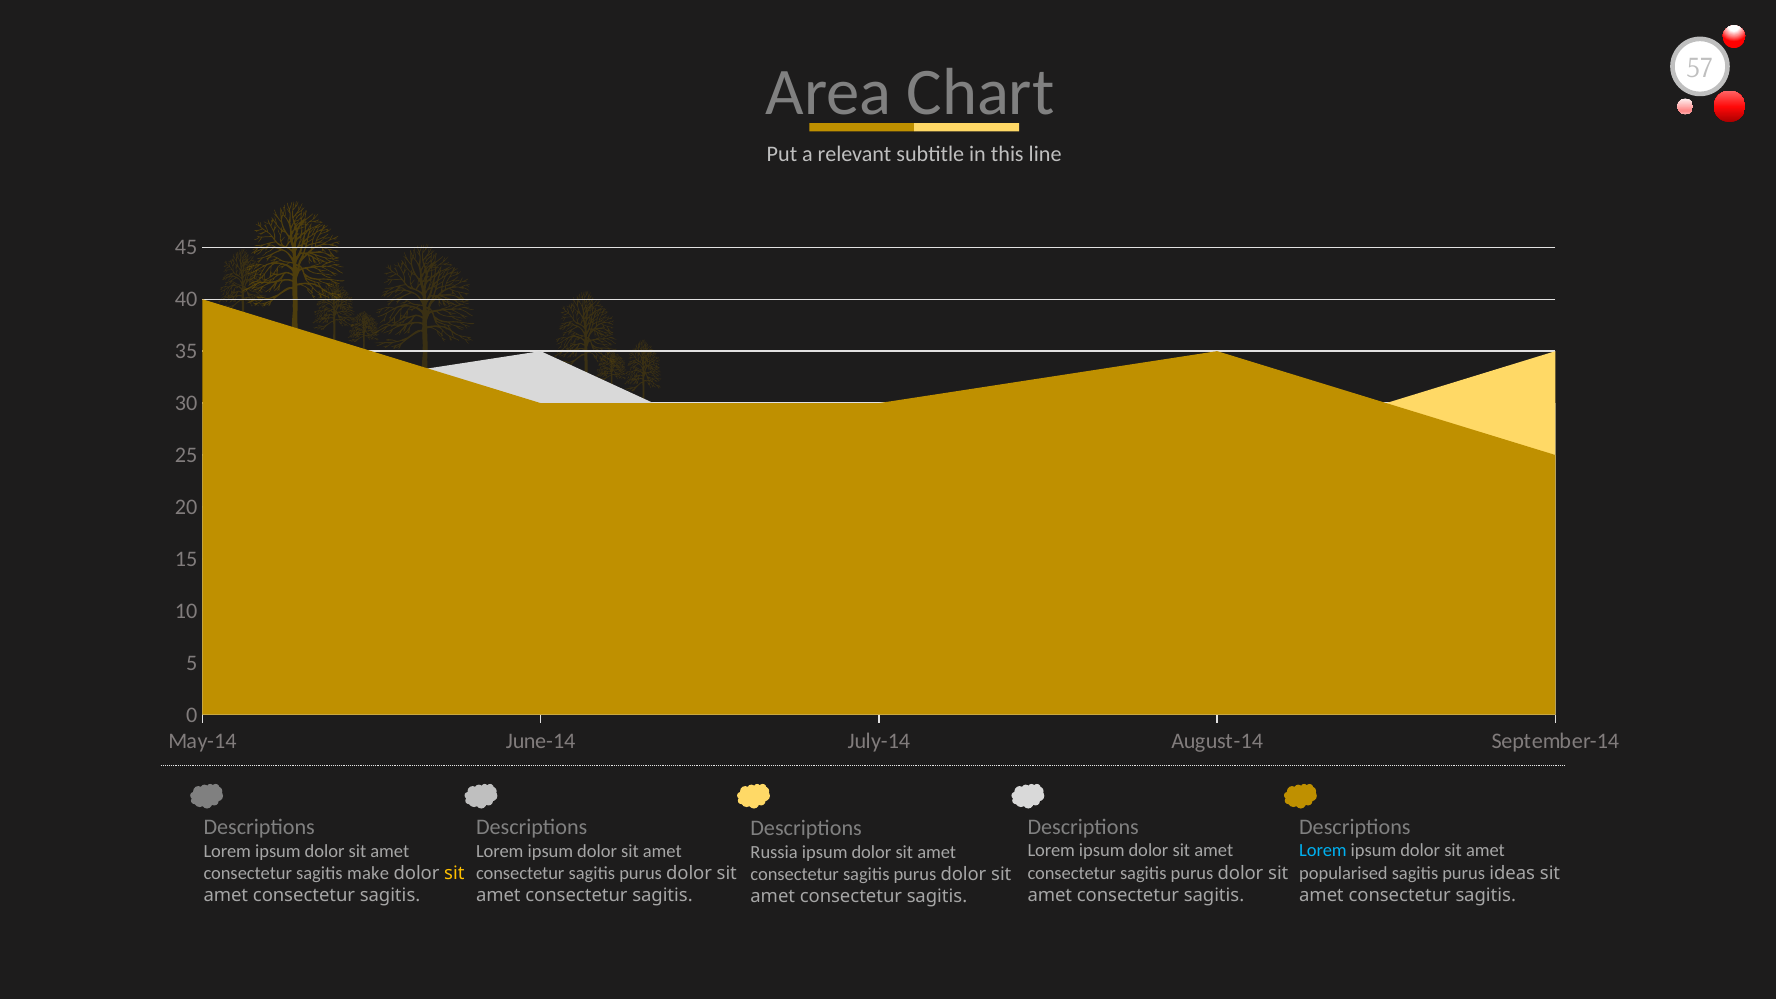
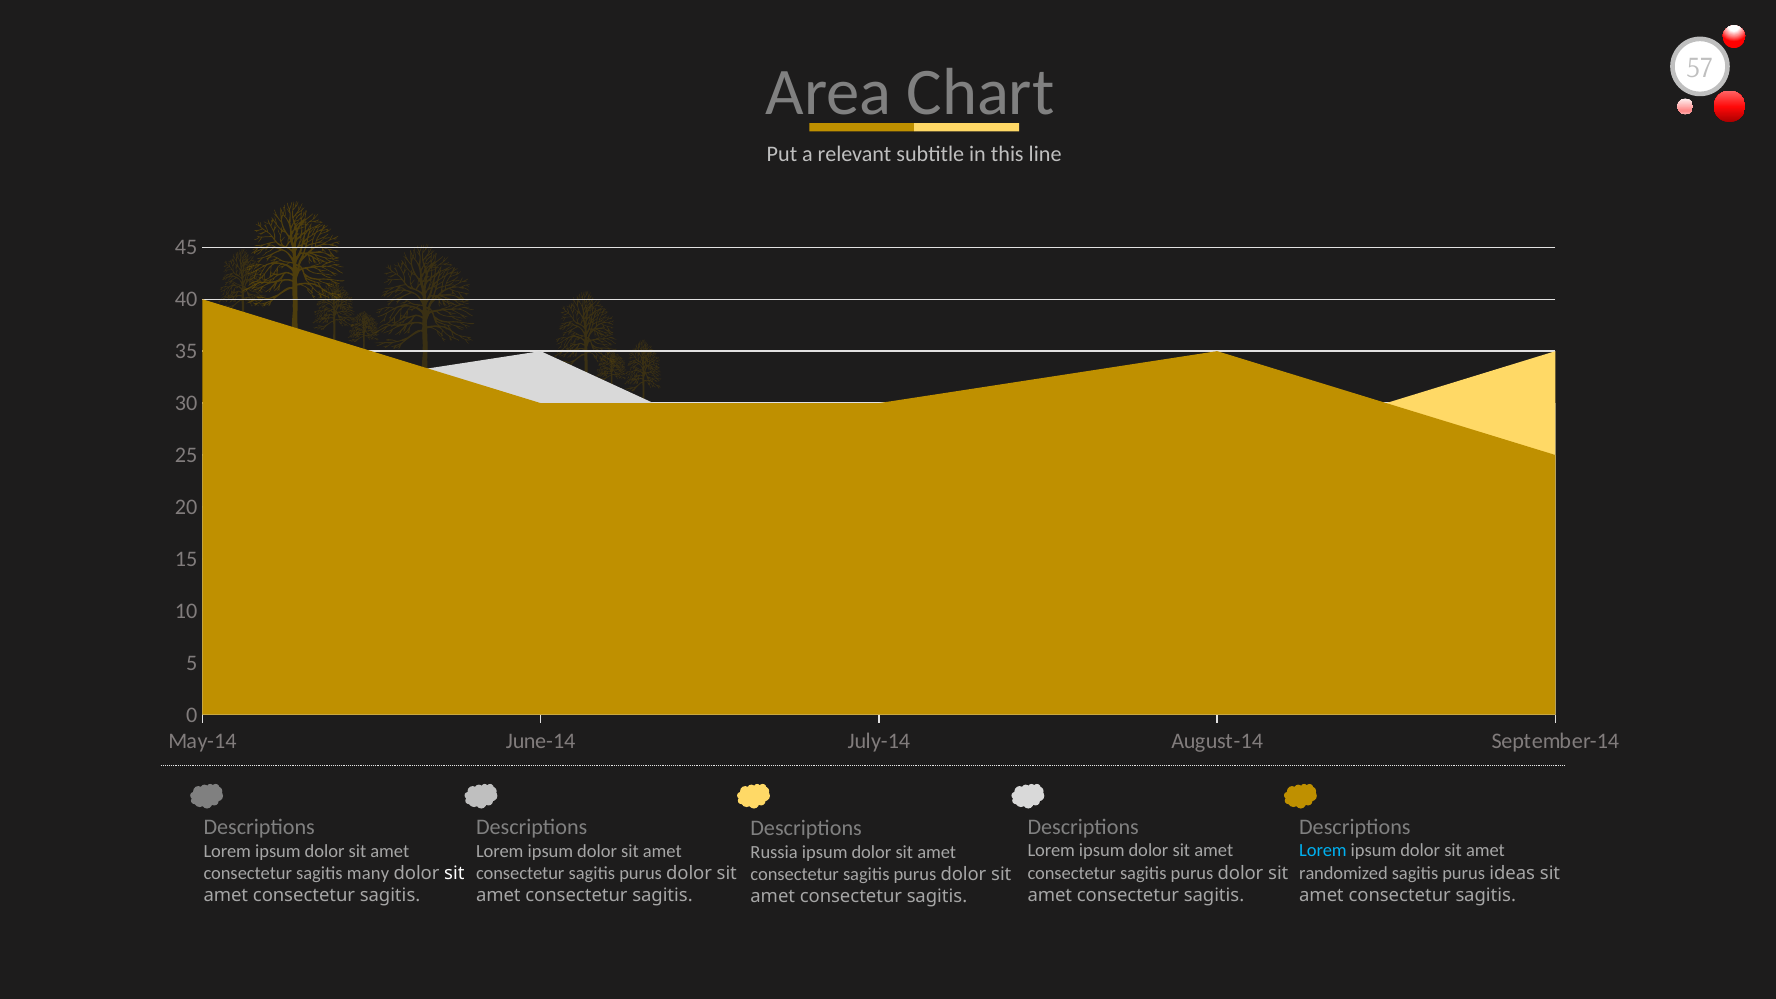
popularised: popularised -> randomized
make: make -> many
sit at (454, 874) colour: yellow -> white
